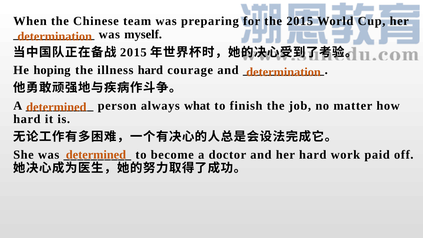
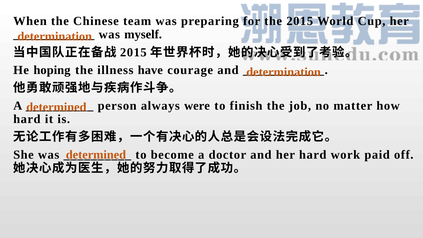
illness hard: hard -> have
what: what -> were
